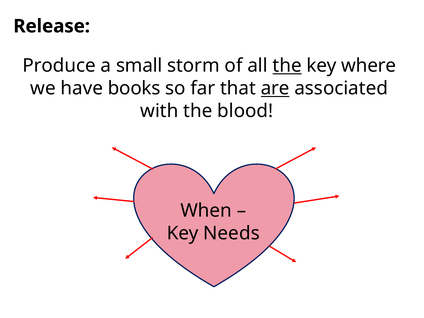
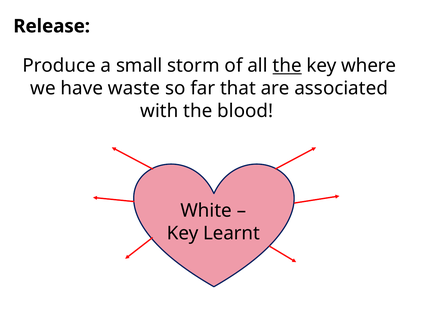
books: books -> waste
are underline: present -> none
When: When -> White
Needs: Needs -> Learnt
